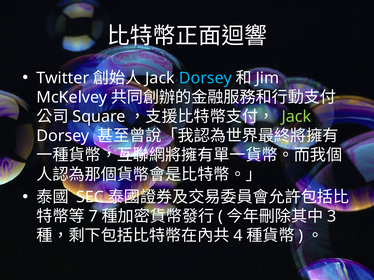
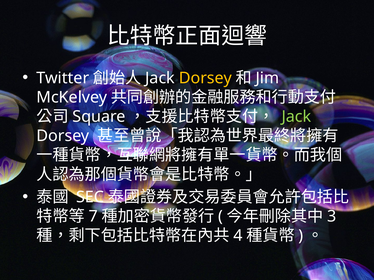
Dorsey at (205, 78) colour: light blue -> yellow
